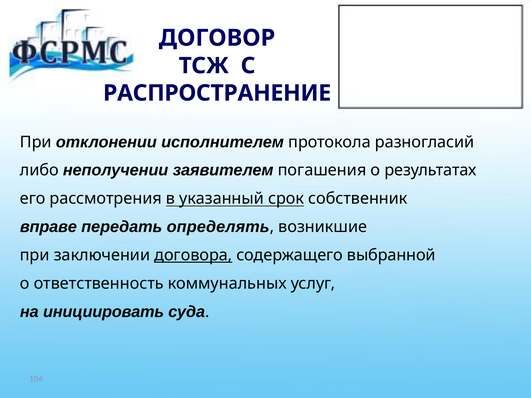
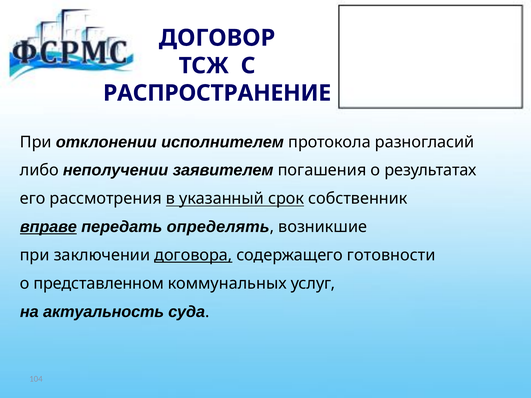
вправе underline: none -> present
выбранной: выбранной -> готовности
ответственность: ответственность -> представленном
инициировать: инициировать -> актуальность
